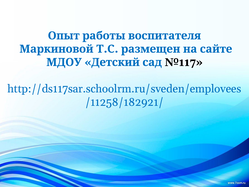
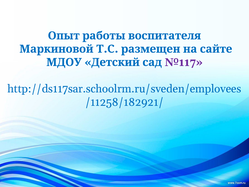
№117 colour: black -> purple
